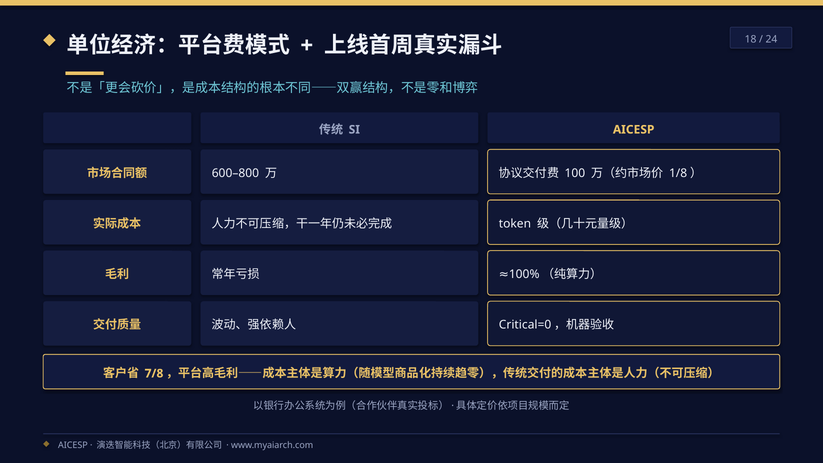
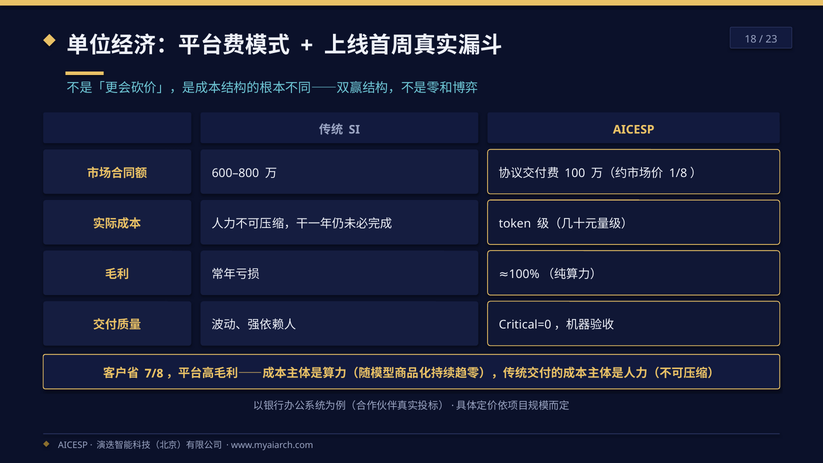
24: 24 -> 23
